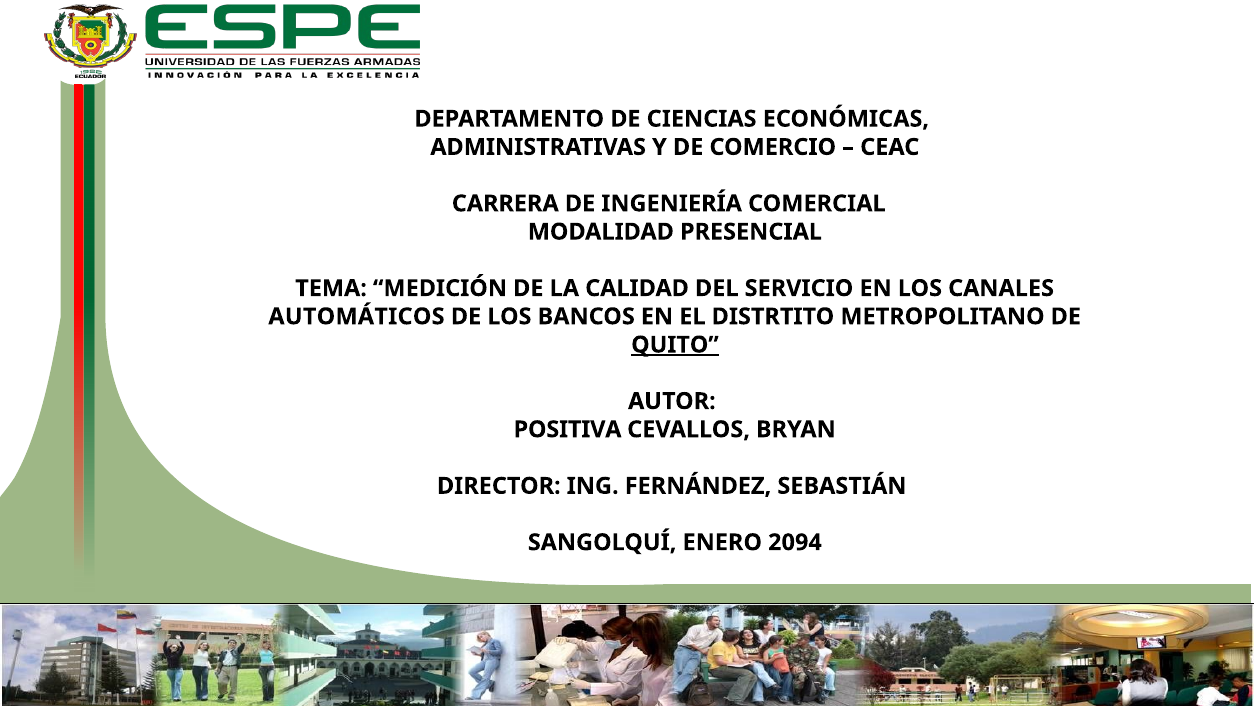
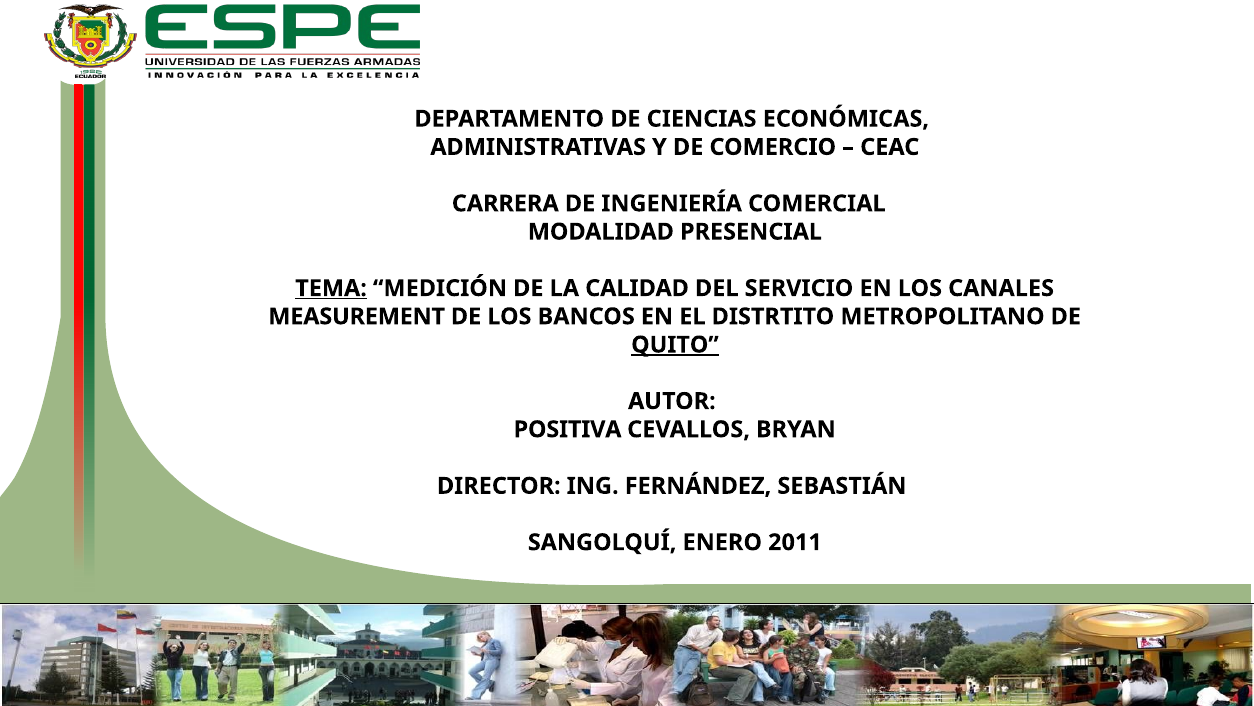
TEMA underline: none -> present
AUTOMÁTICOS: AUTOMÁTICOS -> MEASUREMENT
2094: 2094 -> 2011
